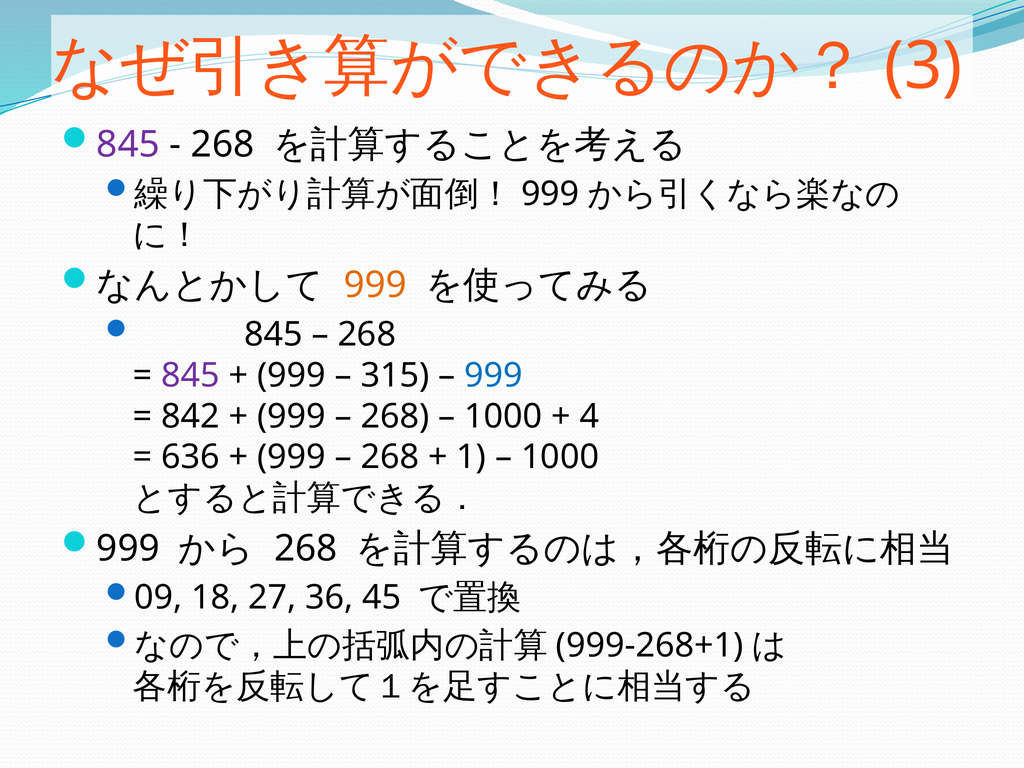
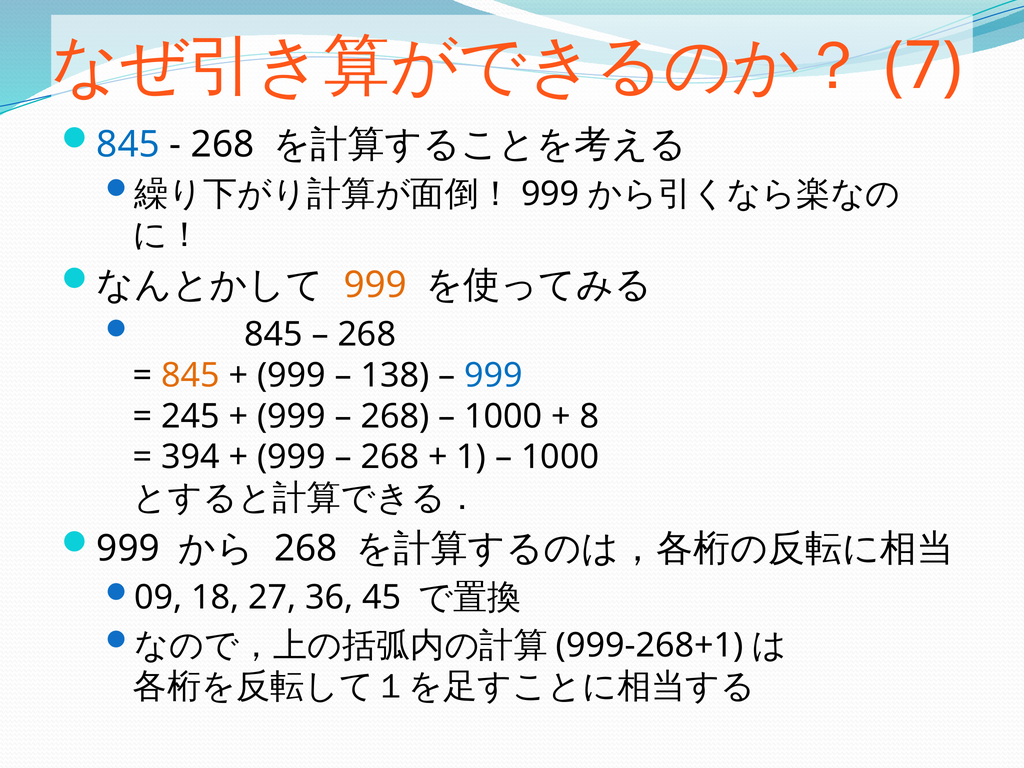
3 at (923, 66): 3 -> 7
845 at (128, 145) colour: purple -> blue
845 at (191, 375) colour: purple -> orange
315: 315 -> 138
842: 842 -> 245
4 at (589, 416): 4 -> 8
636: 636 -> 394
